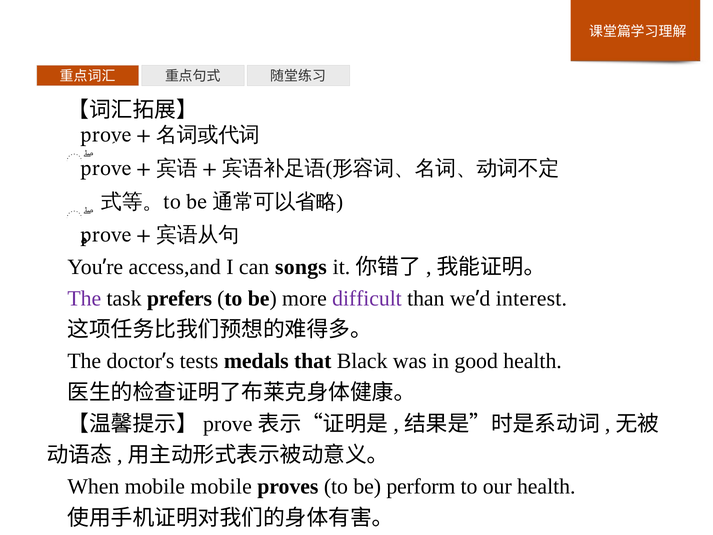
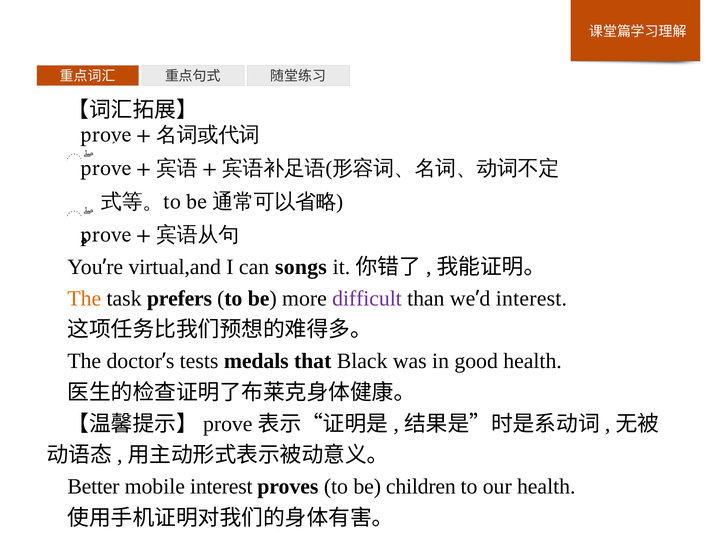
access,and: access,and -> virtual,and
The at (84, 298) colour: purple -> orange
When: When -> Better
mobile mobile: mobile -> interest
perform: perform -> children
